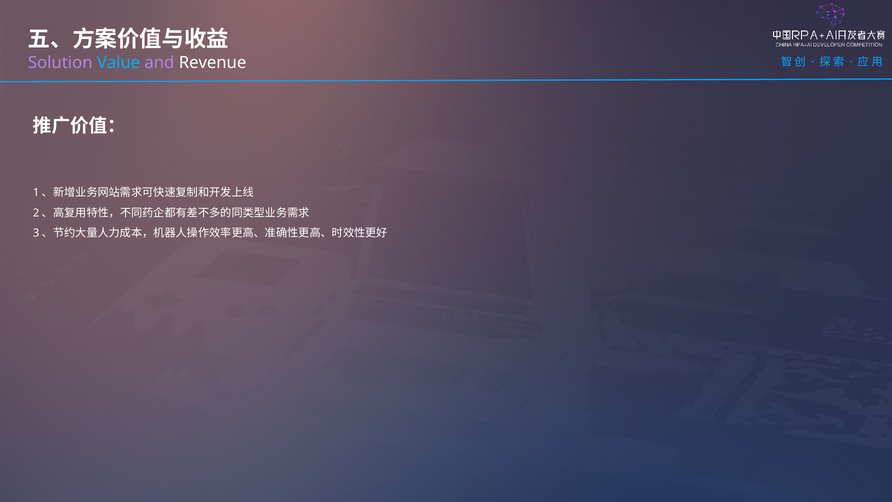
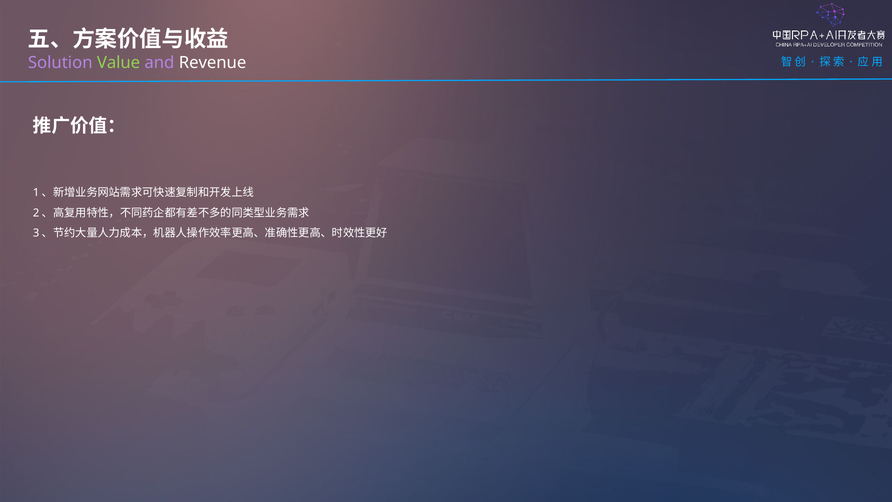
Value colour: light blue -> light green
